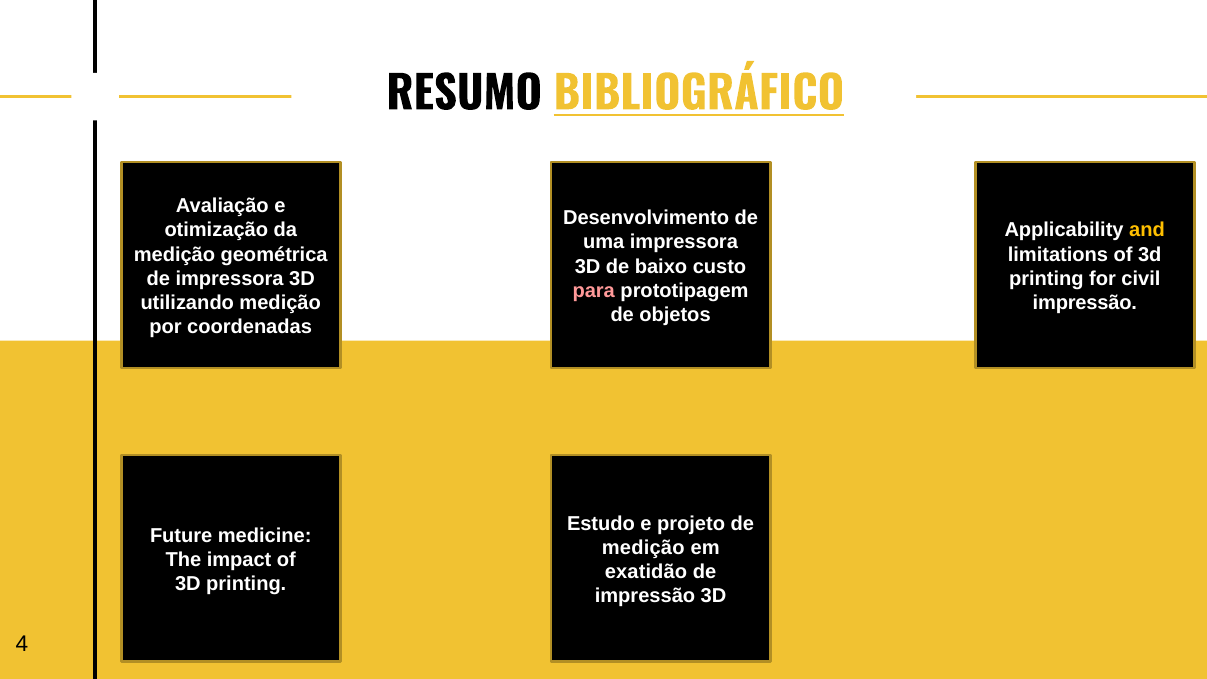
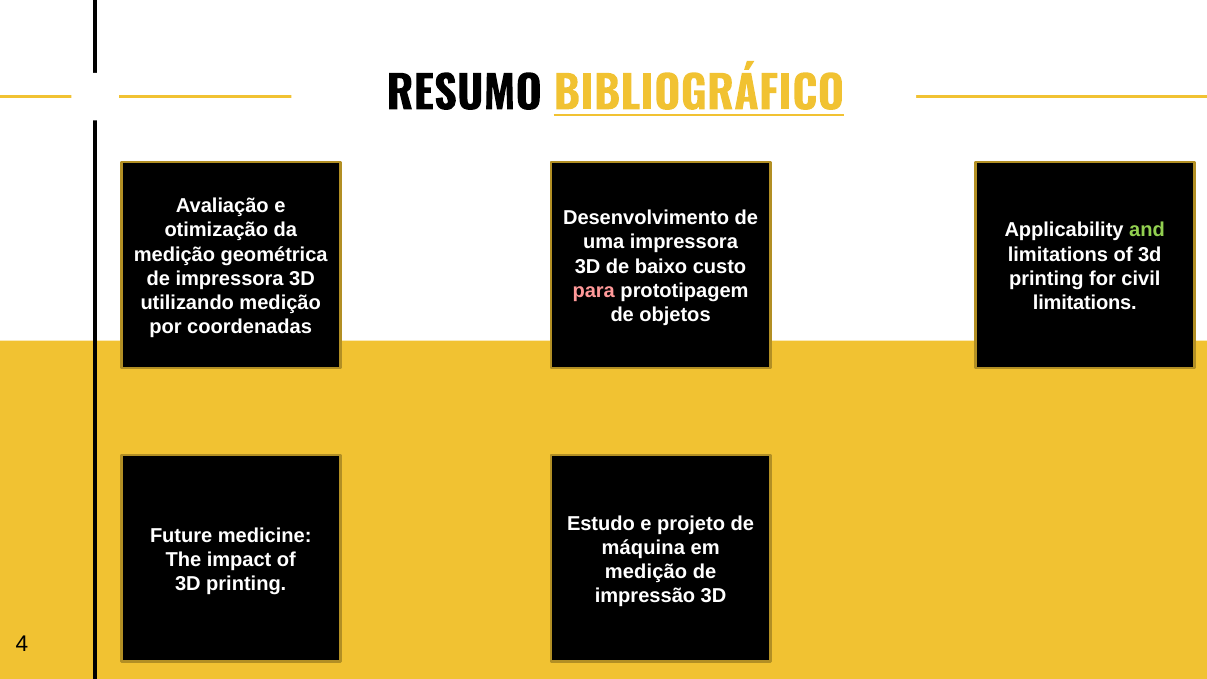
and colour: yellow -> light green
impressão at (1085, 303): impressão -> limitations
medição at (643, 548): medição -> máquina
exatidão at (646, 572): exatidão -> medição
